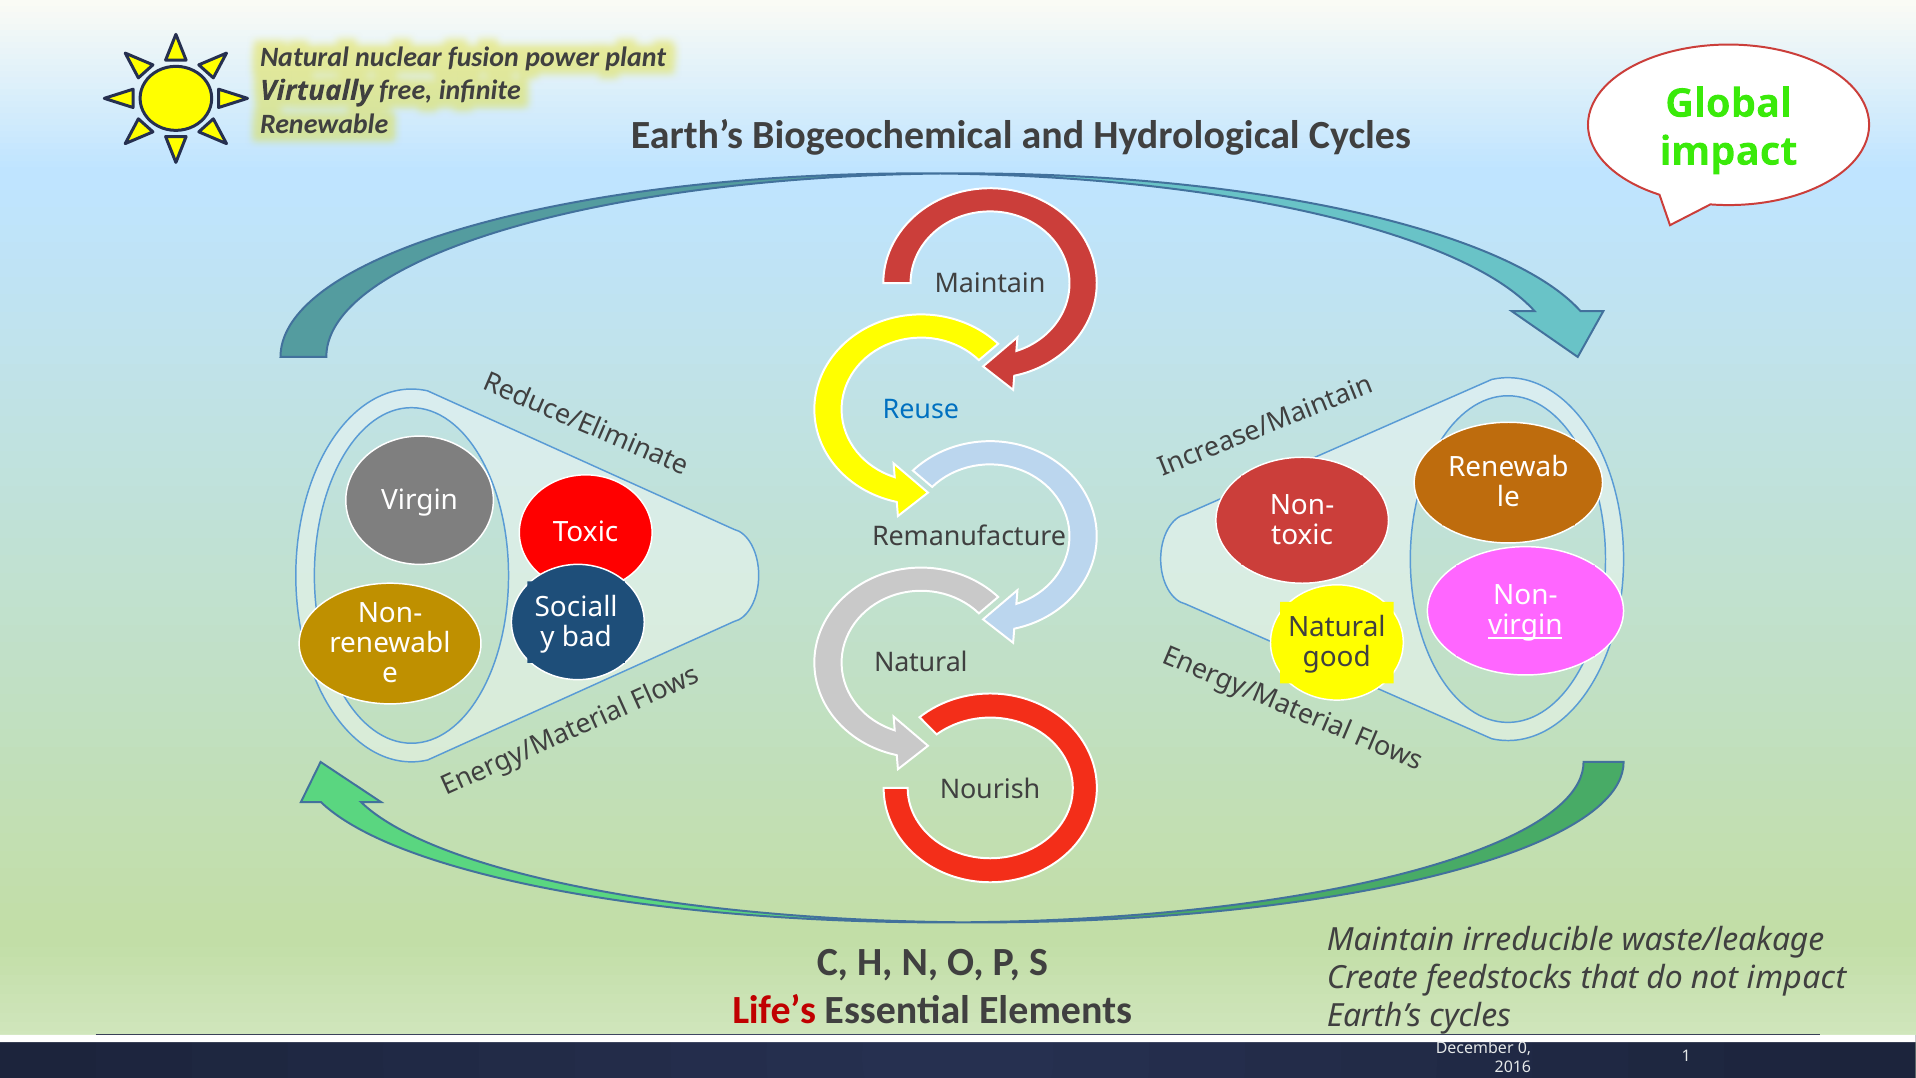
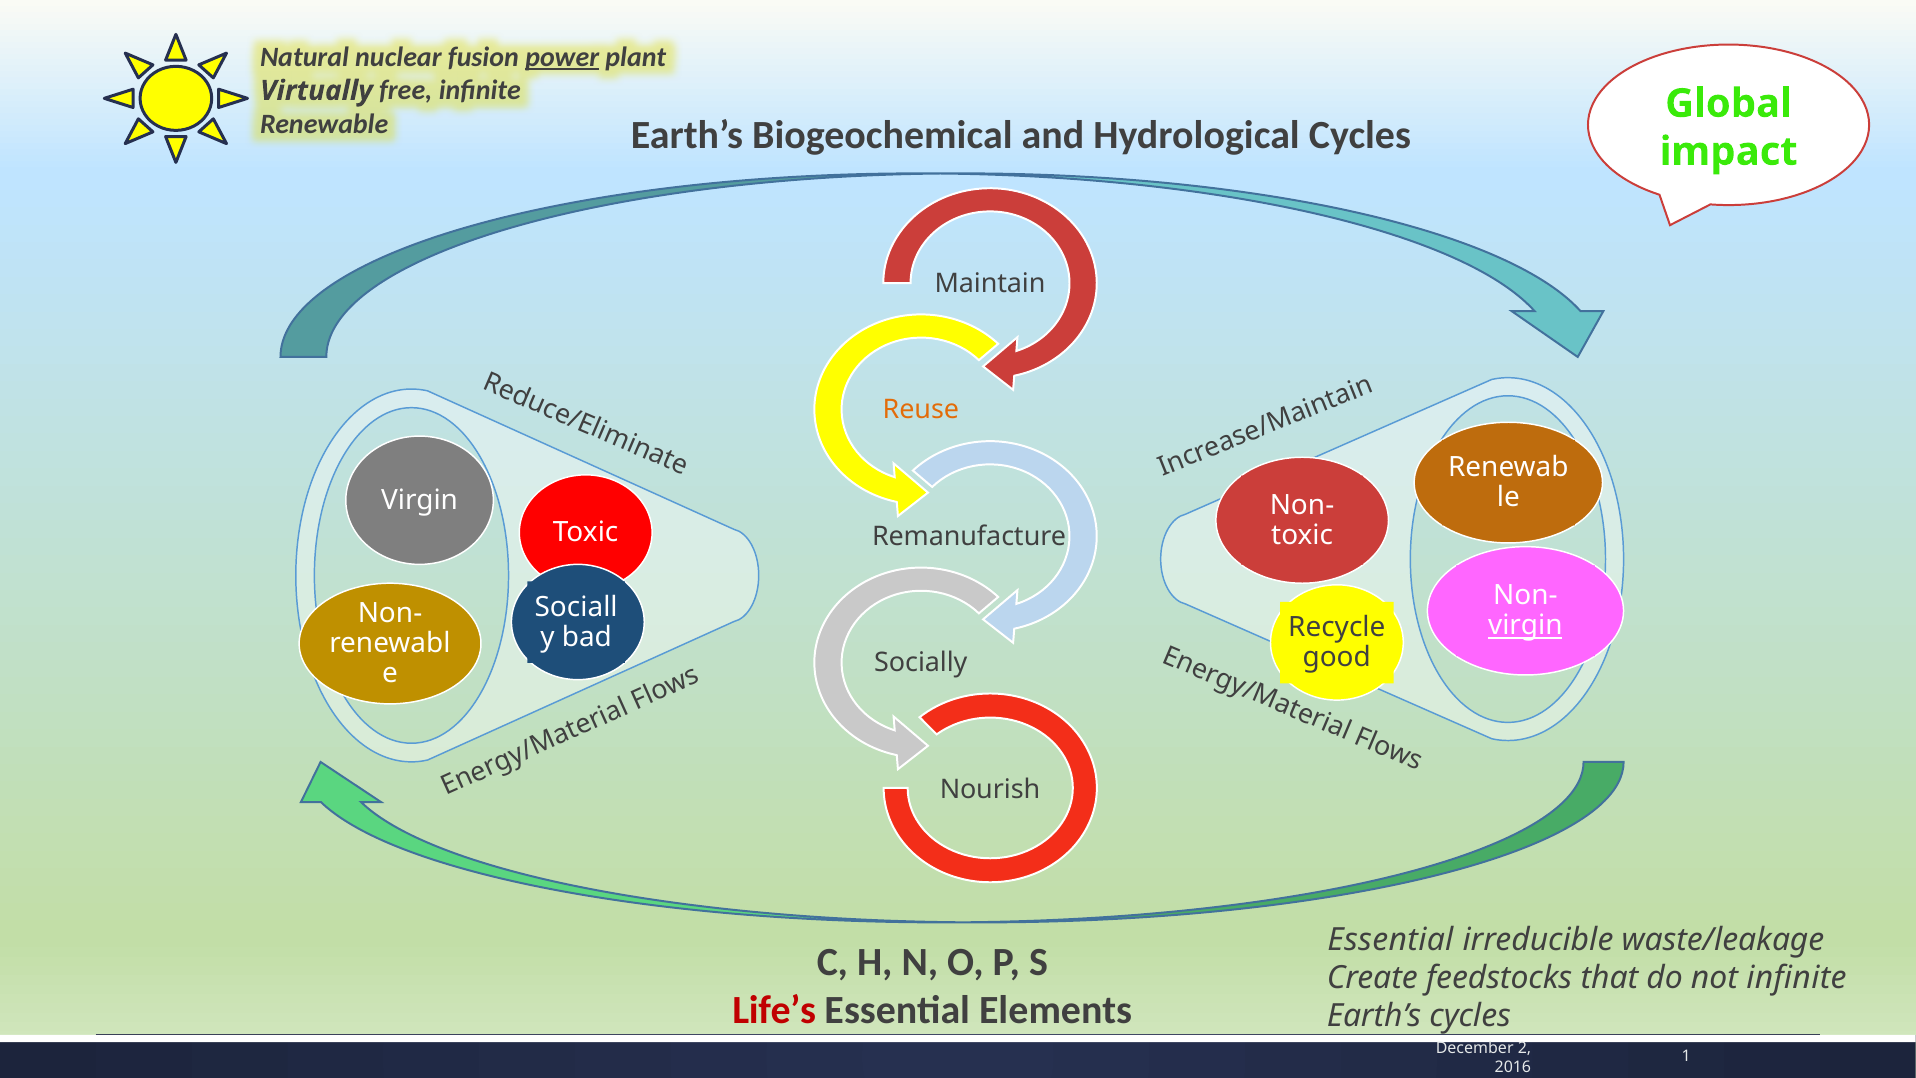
power underline: none -> present
Reuse colour: blue -> orange
bad Natural: Natural -> Recycle
Natural at (921, 663): Natural -> Socially
Maintain at (1391, 940): Maintain -> Essential
not impact: impact -> infinite
0: 0 -> 2
